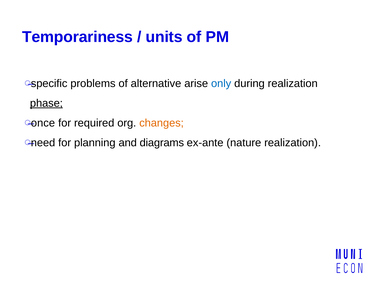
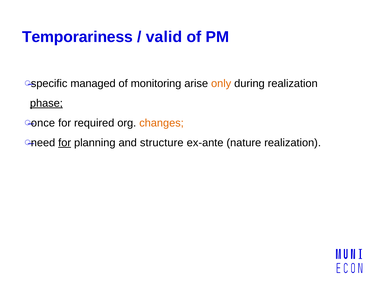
units: units -> valid
problems: problems -> managed
alternative: alternative -> monitoring
only colour: blue -> orange
for at (65, 143) underline: none -> present
diagrams: diagrams -> structure
